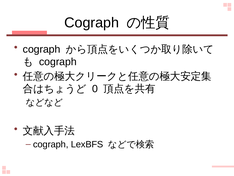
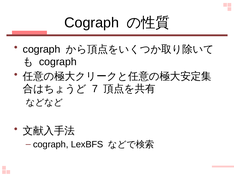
0: 0 -> 7
